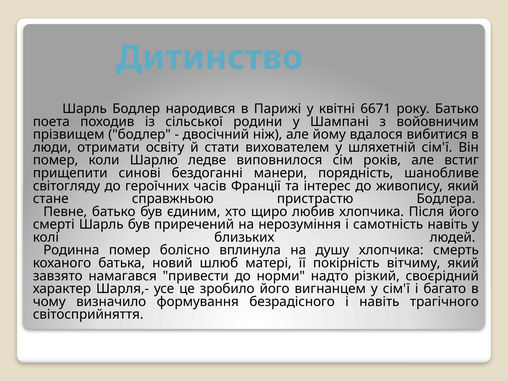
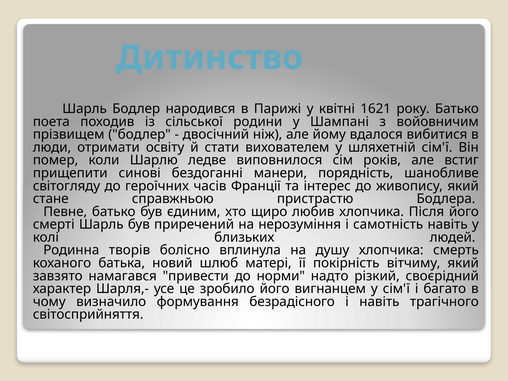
6671: 6671 -> 1621
Родинна помер: помер -> творів
